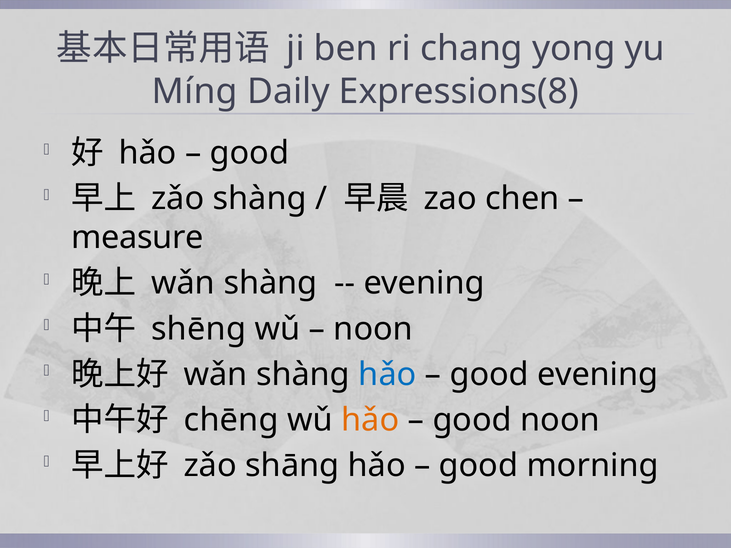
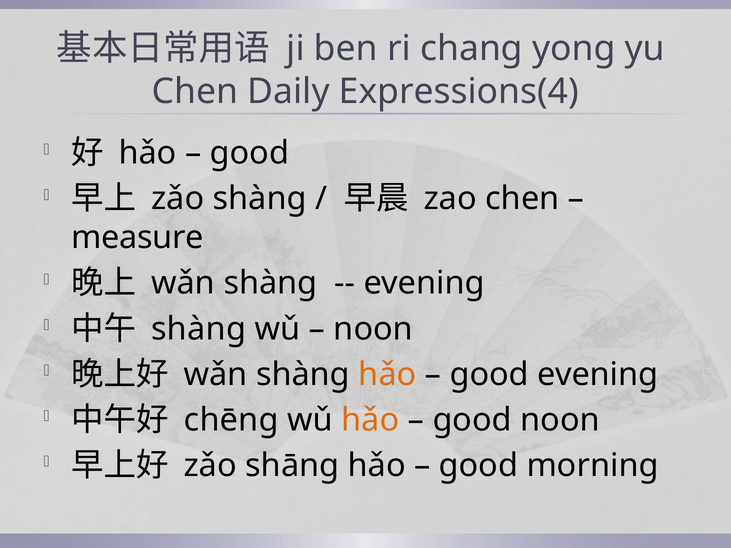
Míng at (195, 91): Míng -> Chen
Expressions(8: Expressions(8 -> Expressions(4
shēng at (199, 329): shēng -> shàng
hǎo at (387, 374) colour: blue -> orange
